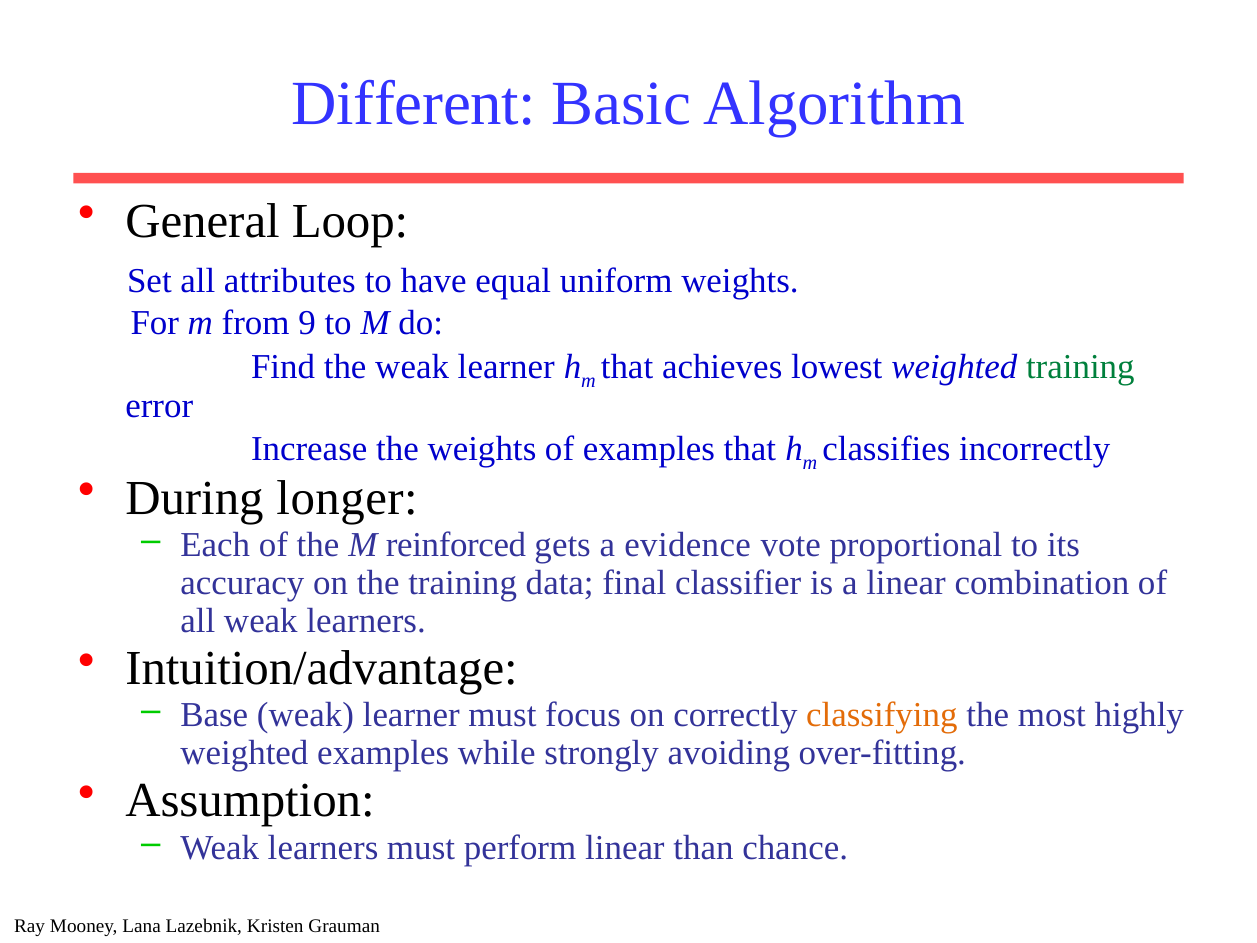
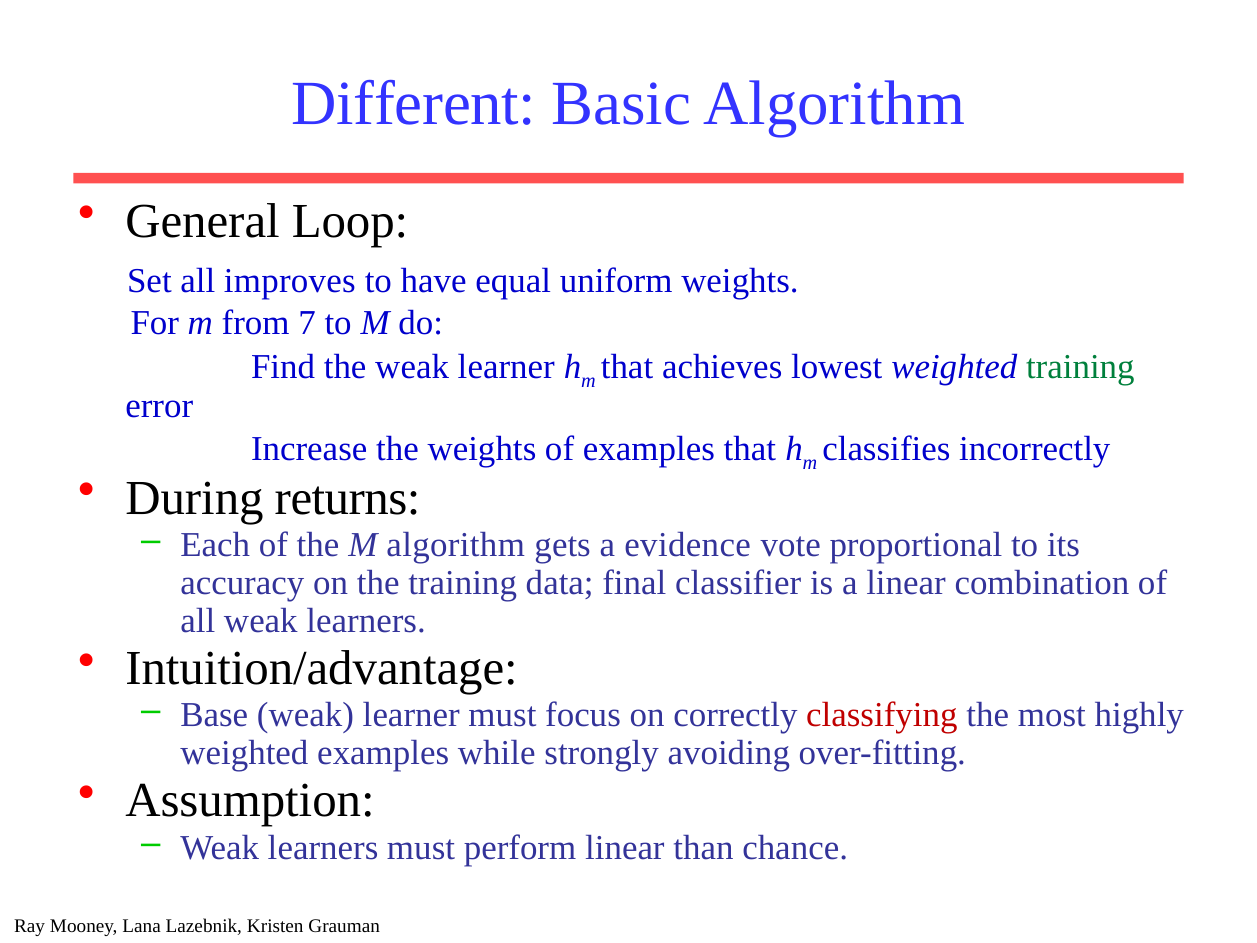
attributes: attributes -> improves
9: 9 -> 7
longer: longer -> returns
M reinforced: reinforced -> algorithm
classifying colour: orange -> red
